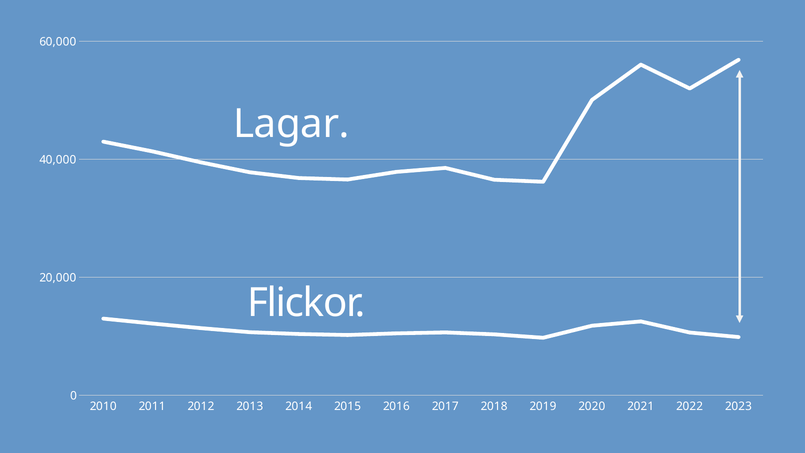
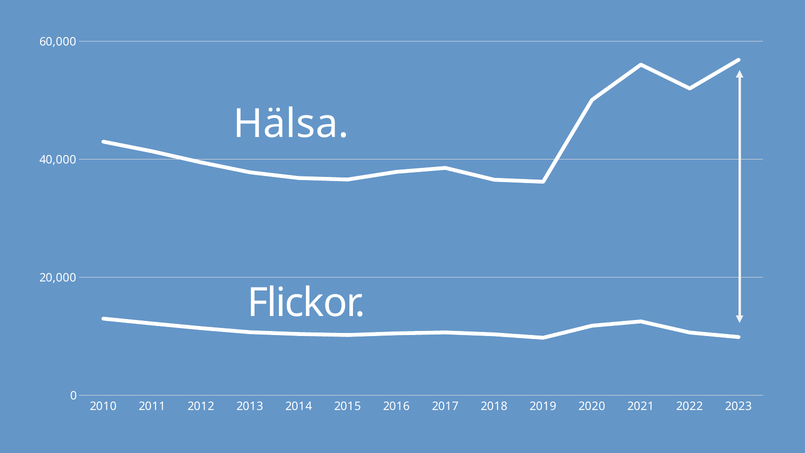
Lagar: Lagar -> Hälsa
